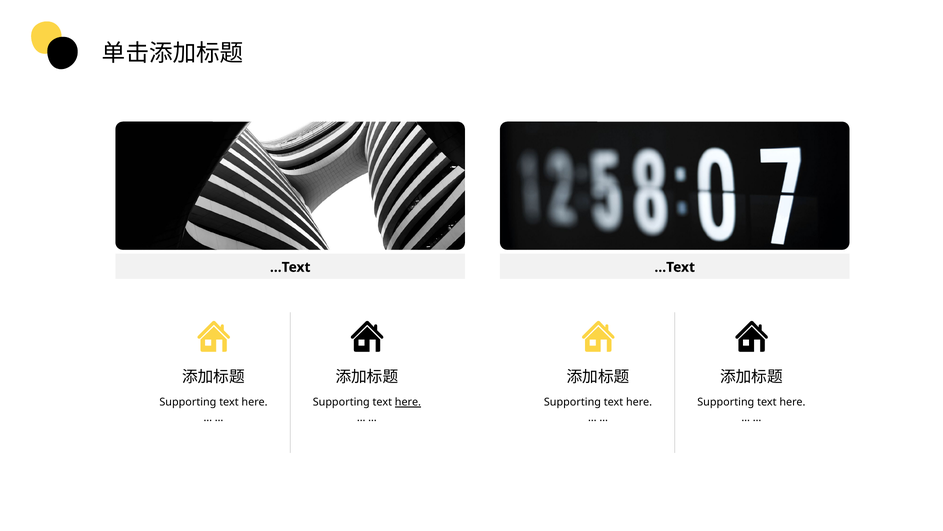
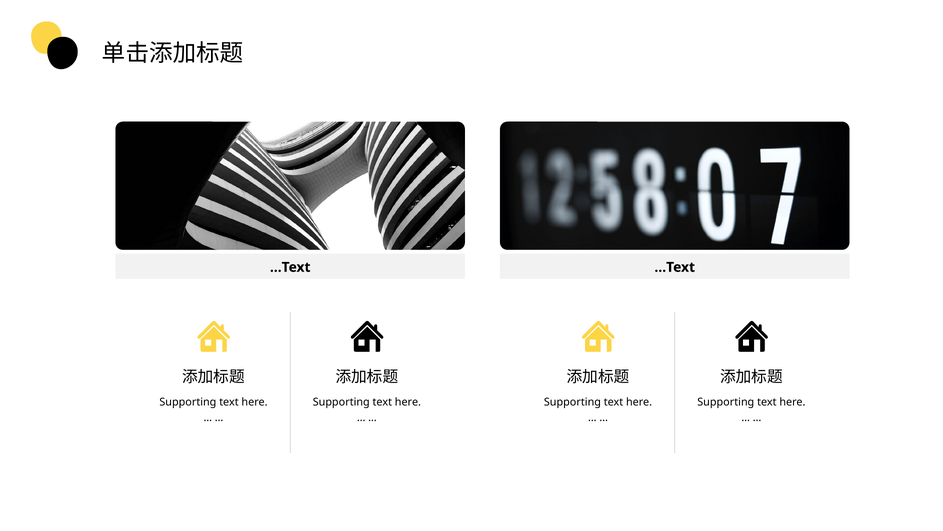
here at (408, 402) underline: present -> none
